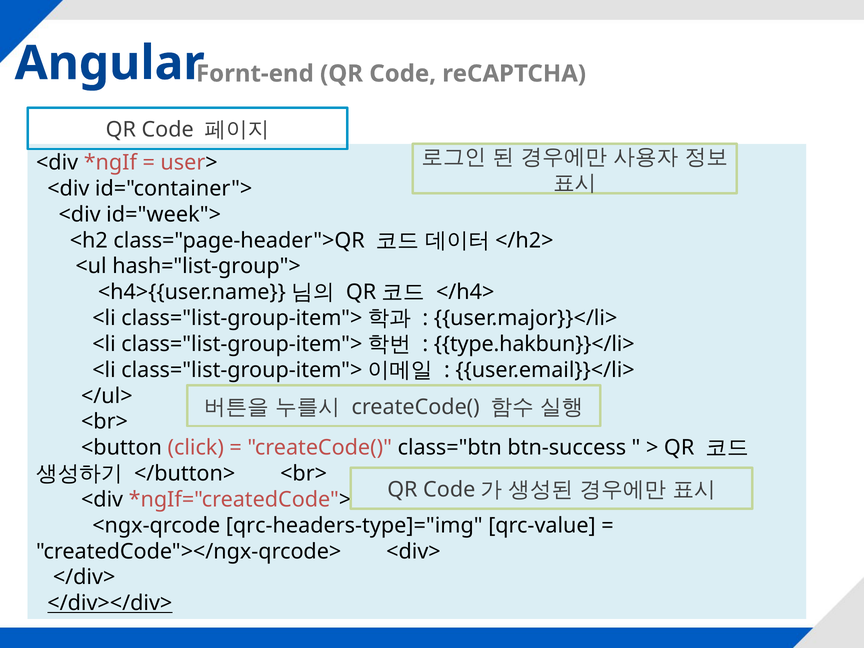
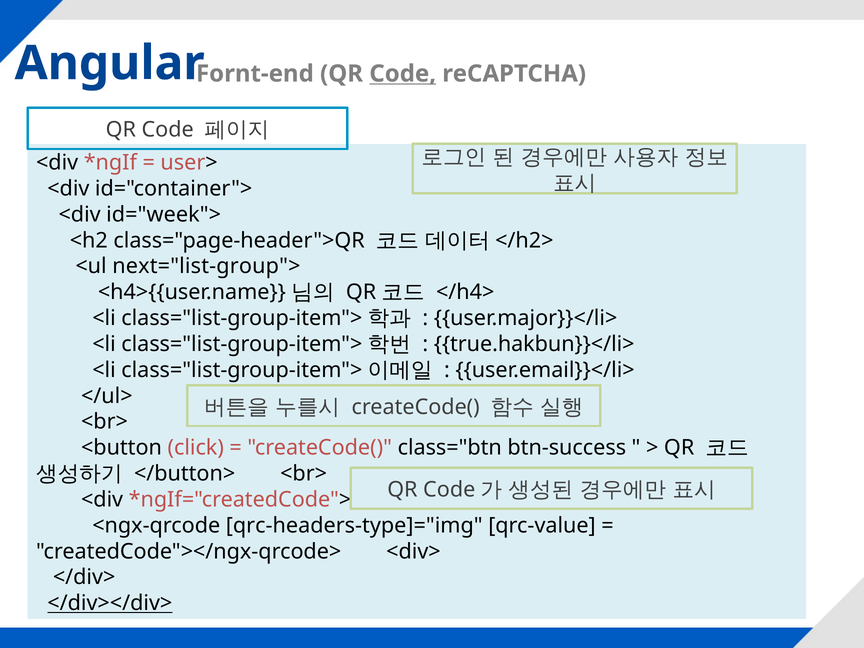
Code at (403, 74) underline: none -> present
hash="list-group">: hash="list-group"> -> next="list-group">
type.hakbun}}</li>: type.hakbun}}</li> -> true.hakbun}}</li>
